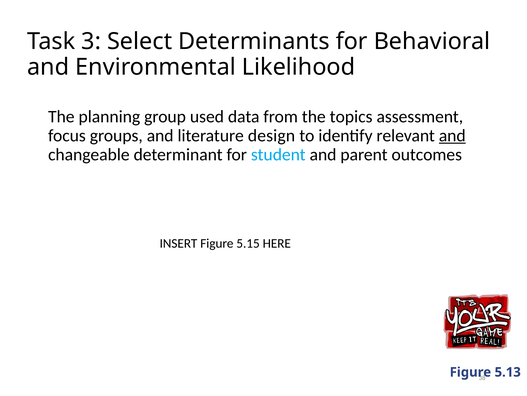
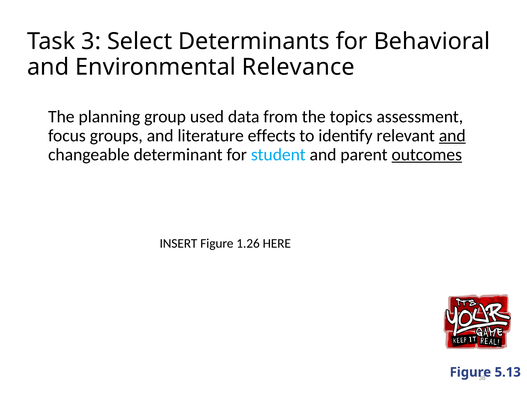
Likelihood: Likelihood -> Relevance
design: design -> effects
outcomes underline: none -> present
5.15: 5.15 -> 1.26
